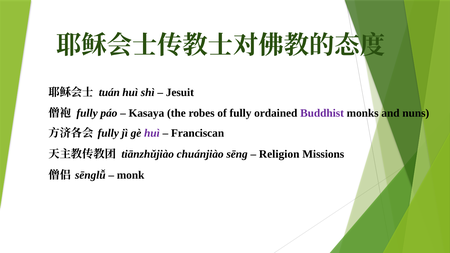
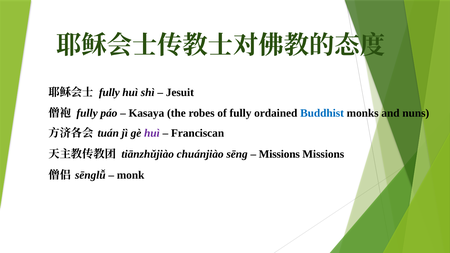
tuán at (109, 93): tuán -> fully
Buddhist colour: purple -> blue
fully at (108, 133): fully -> tuán
Religion at (279, 154): Religion -> Missions
